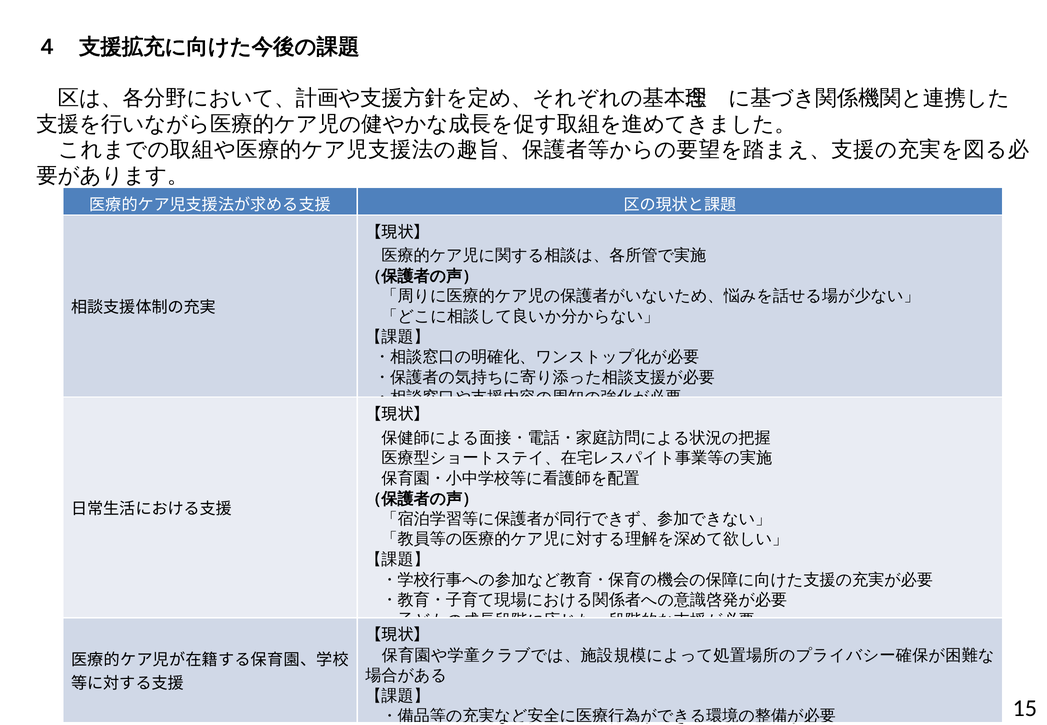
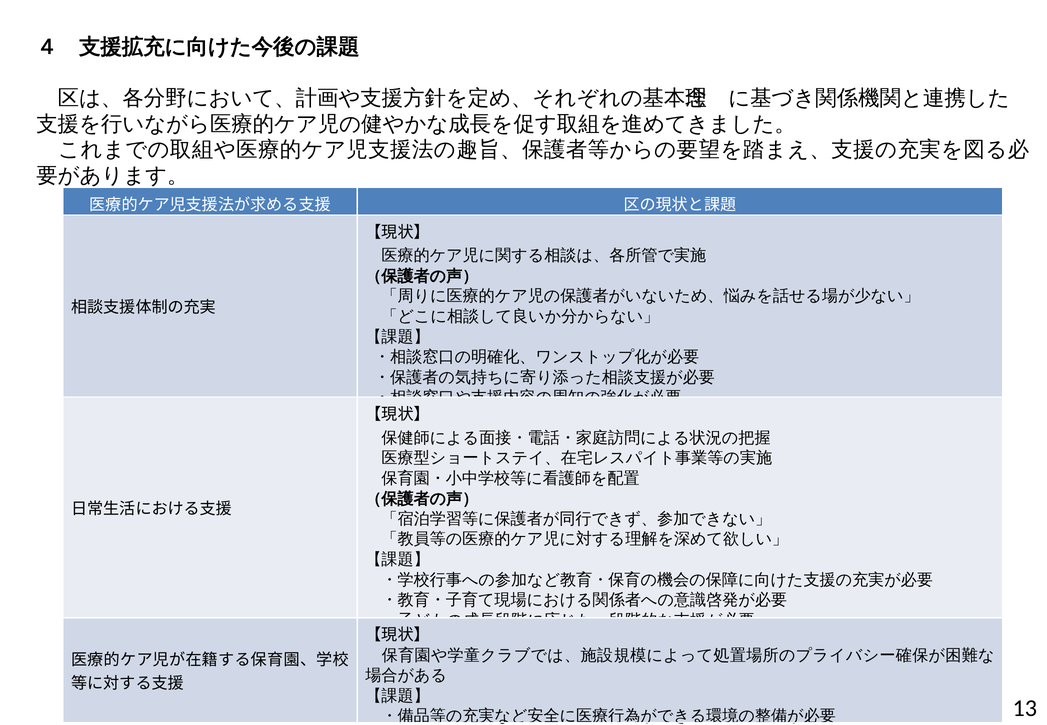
15: 15 -> 13
